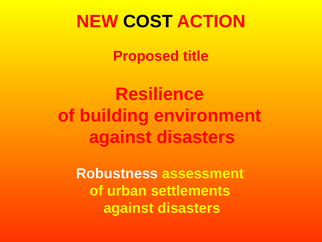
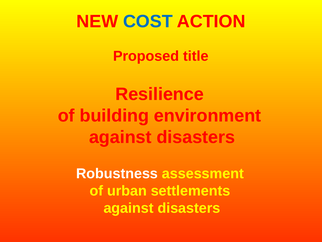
COST colour: black -> blue
